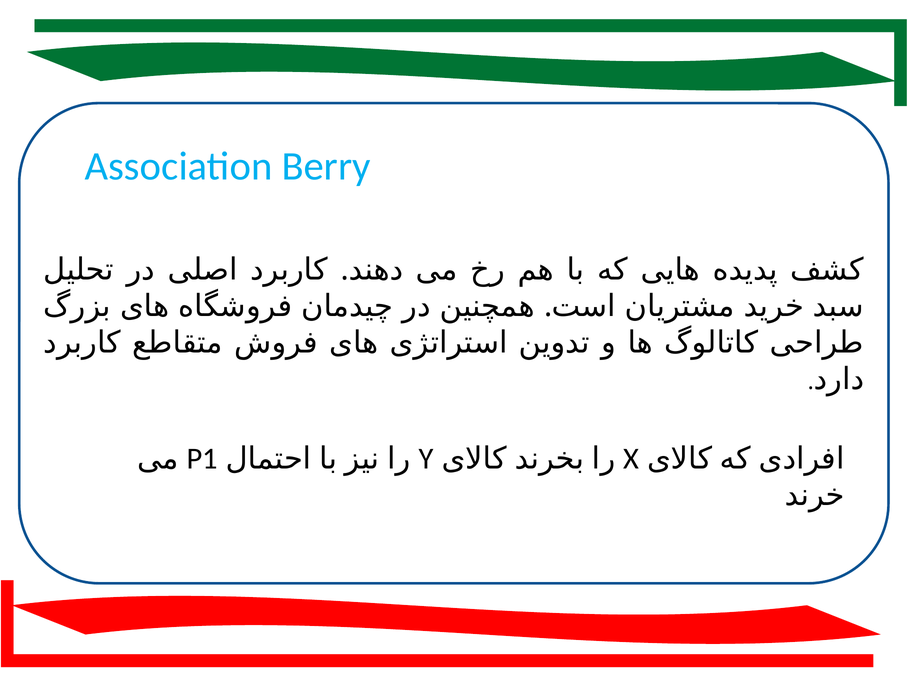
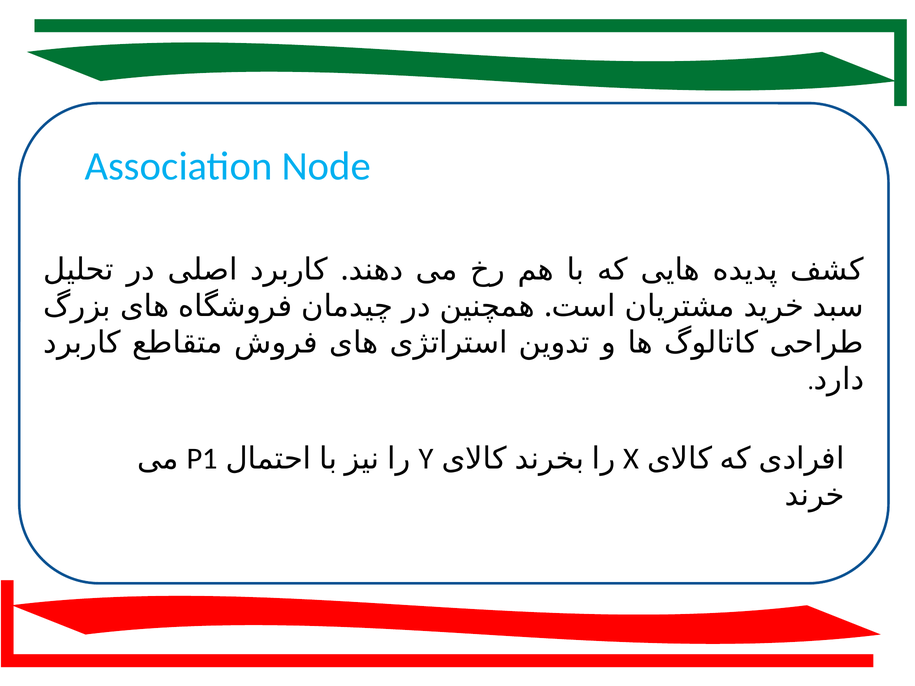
Berry: Berry -> Node
